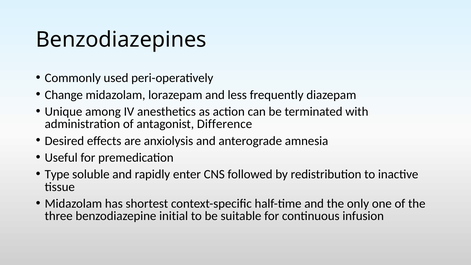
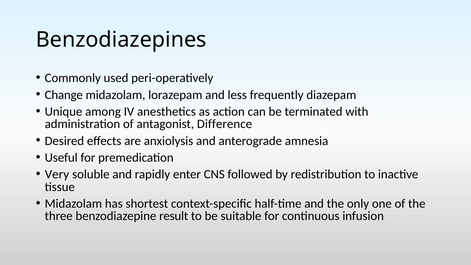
Type: Type -> Very
initial: initial -> result
